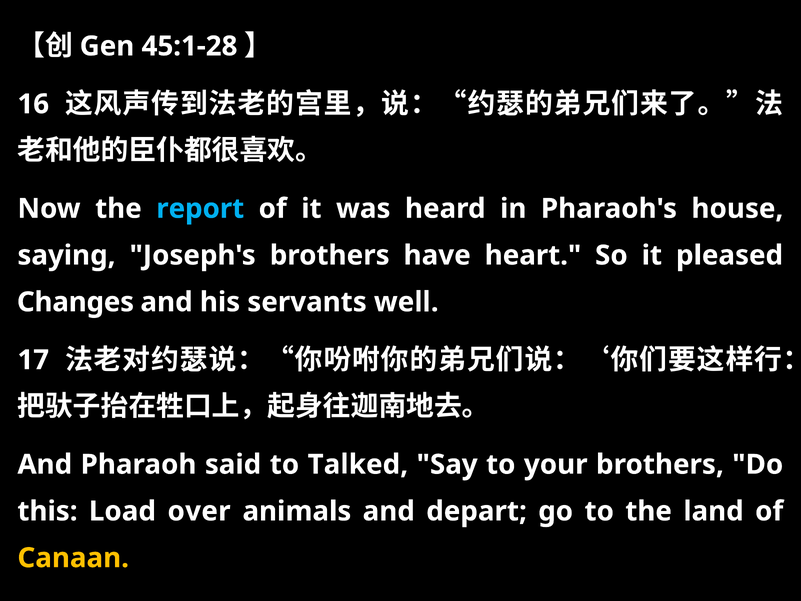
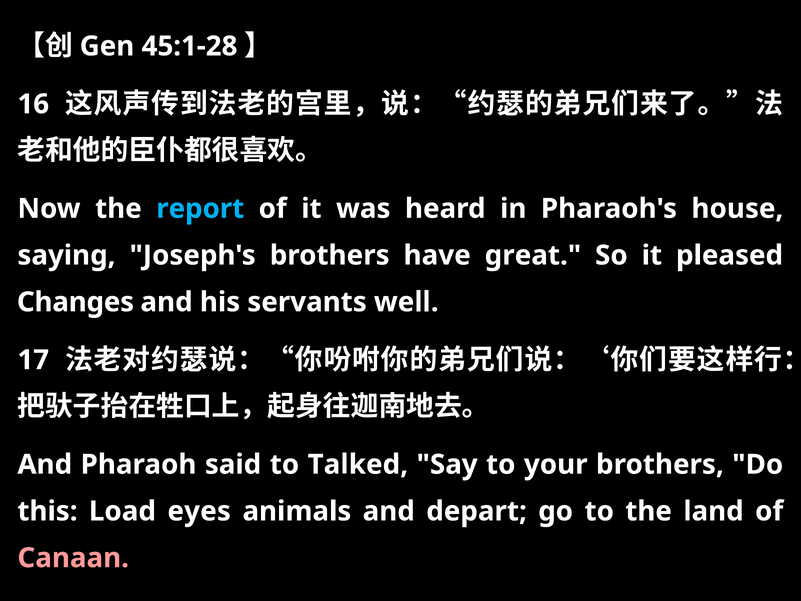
heart: heart -> great
over: over -> eyes
Canaan colour: yellow -> pink
